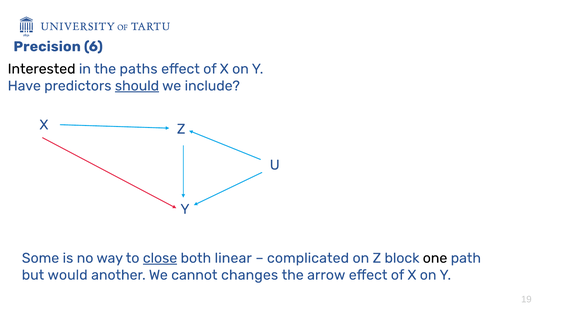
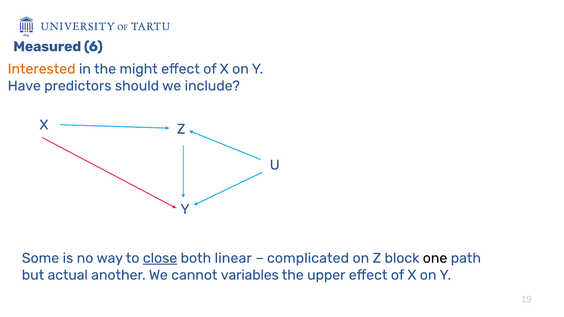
Precision: Precision -> Measured
Interested colour: black -> orange
paths: paths -> might
should underline: present -> none
would: would -> actual
changes: changes -> variables
arrow: arrow -> upper
